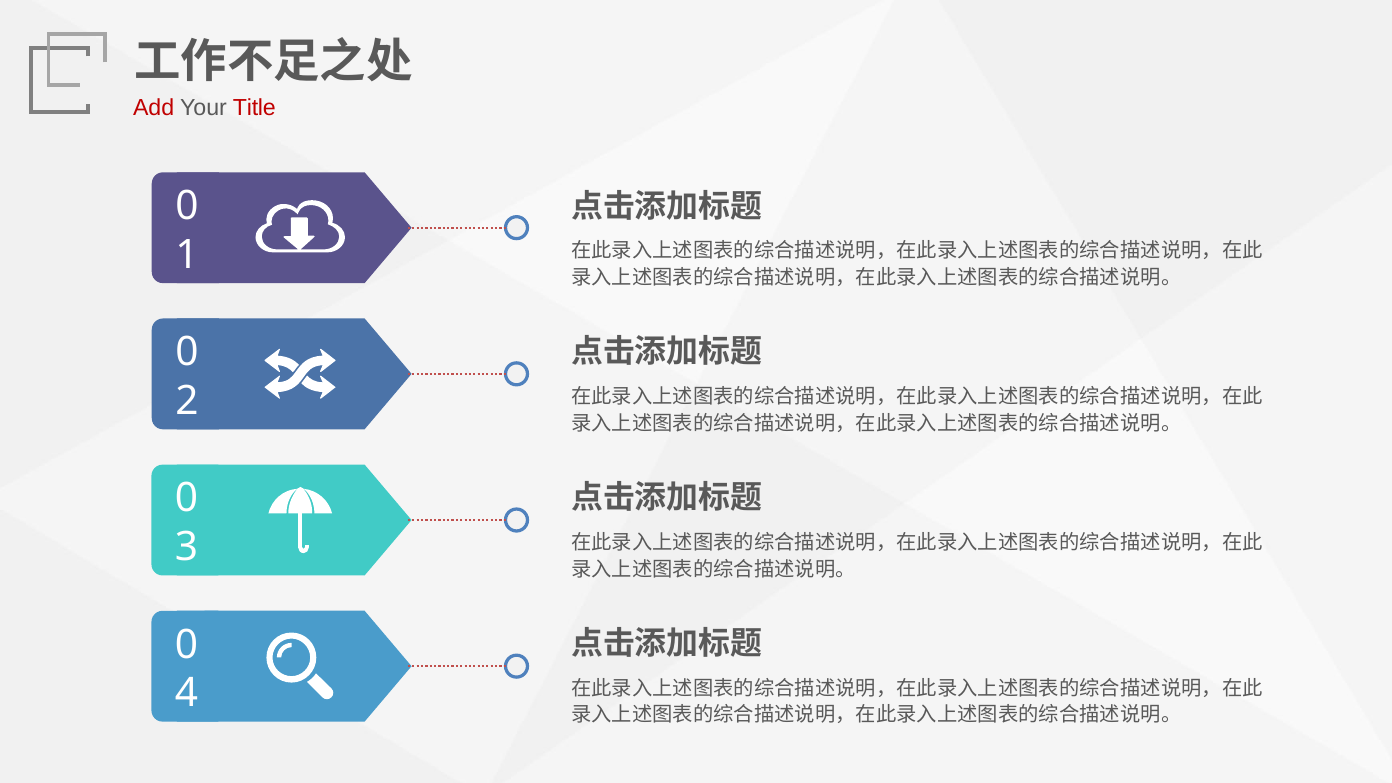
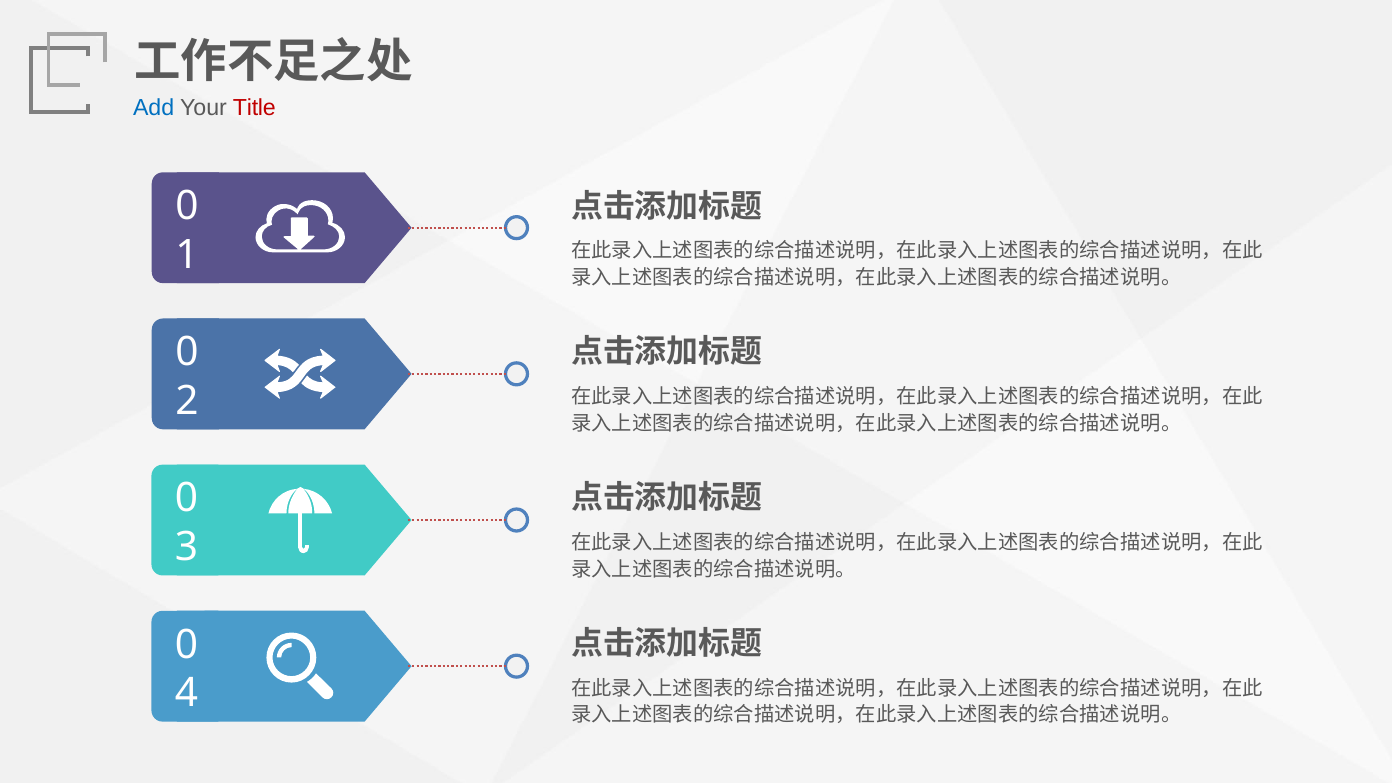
Add colour: red -> blue
